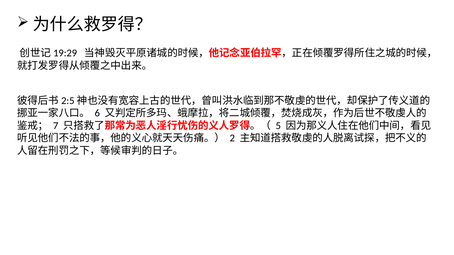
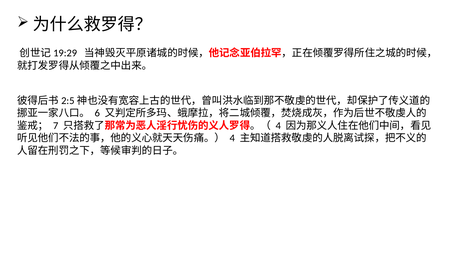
5 at (278, 126): 5 -> 4
2 at (232, 138): 2 -> 4
